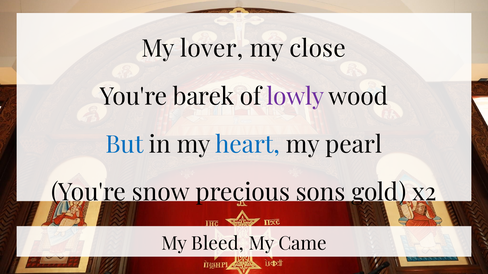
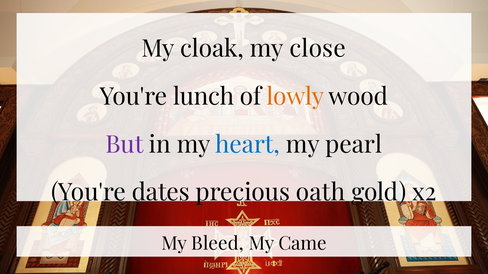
lover: lover -> cloak
barek: barek -> lunch
lowly colour: purple -> orange
But colour: blue -> purple
snow: snow -> dates
sons: sons -> oath
